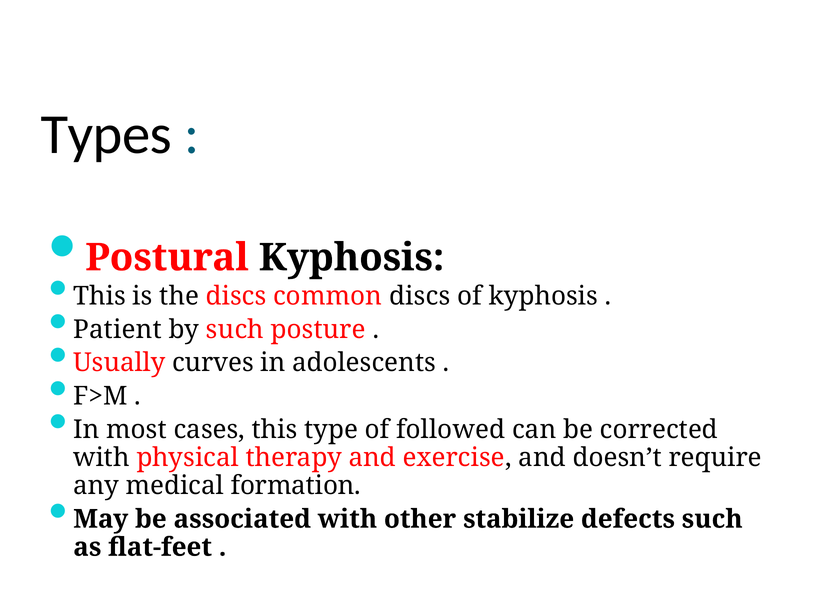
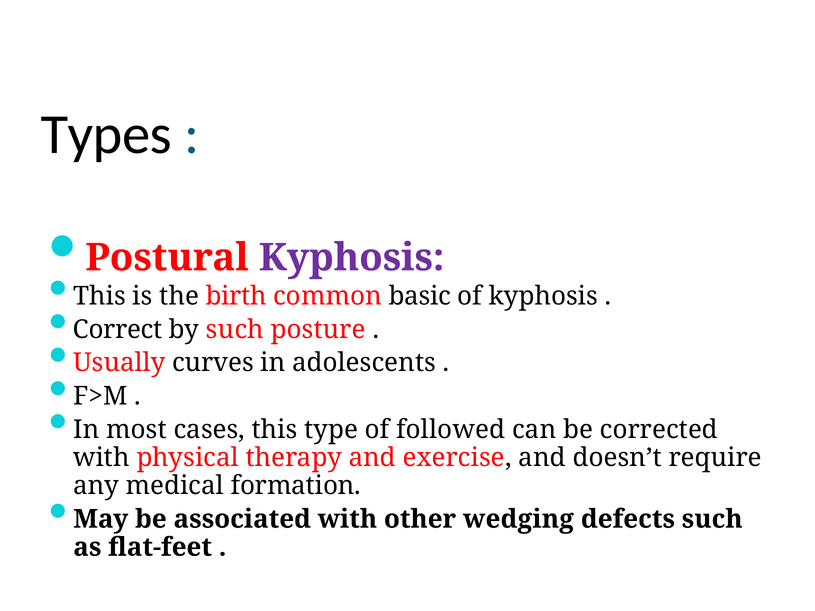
Kyphosis at (352, 258) colour: black -> purple
the discs: discs -> birth
common discs: discs -> basic
Patient: Patient -> Correct
stabilize: stabilize -> wedging
